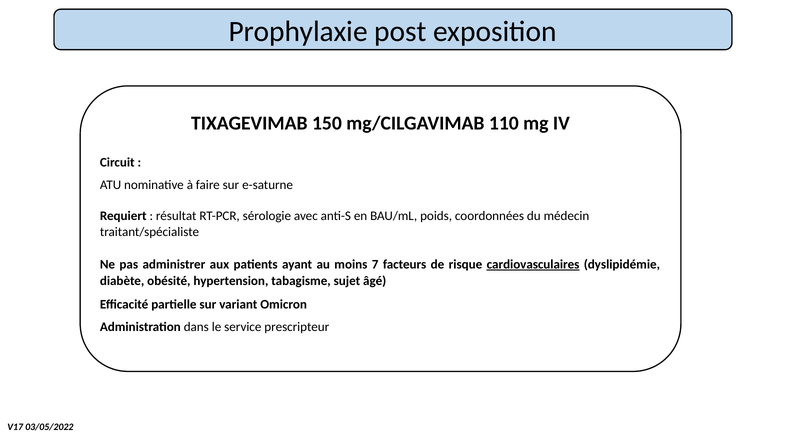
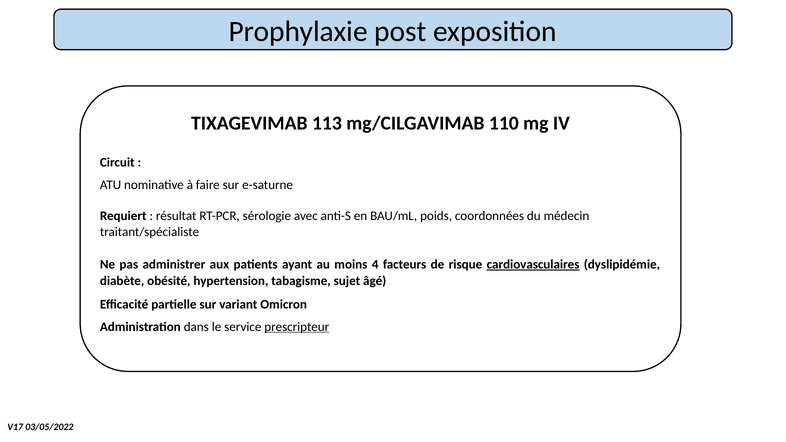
150: 150 -> 113
7: 7 -> 4
prescripteur underline: none -> present
